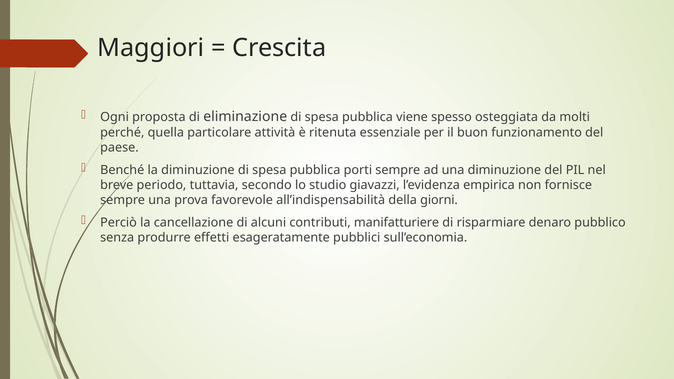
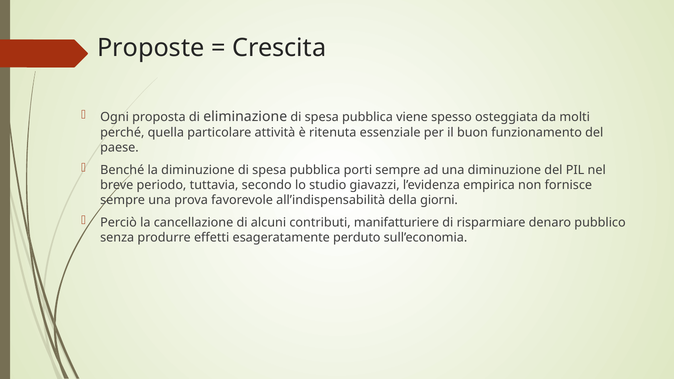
Maggiori: Maggiori -> Proposte
pubblici: pubblici -> perduto
